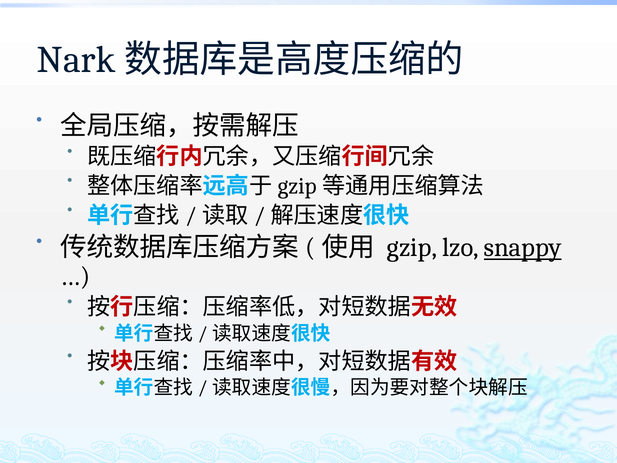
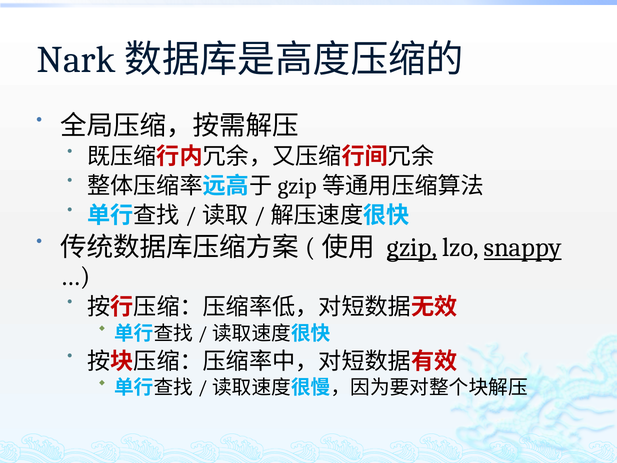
gzip underline: none -> present
